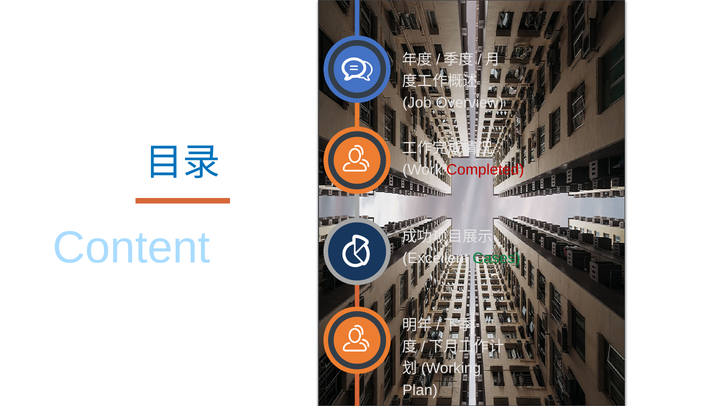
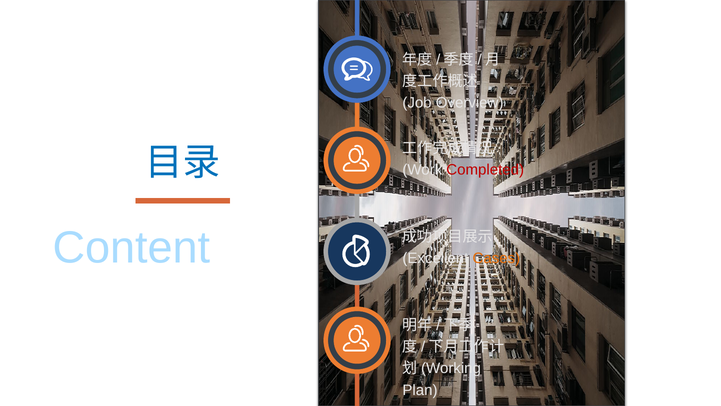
Cases colour: green -> orange
